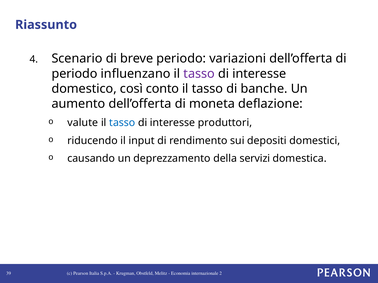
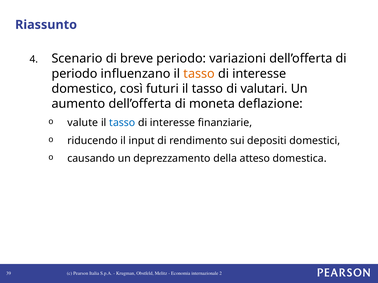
tasso at (199, 74) colour: purple -> orange
conto: conto -> futuri
banche: banche -> valutari
produttori: produttori -> finanziarie
servizi: servizi -> atteso
